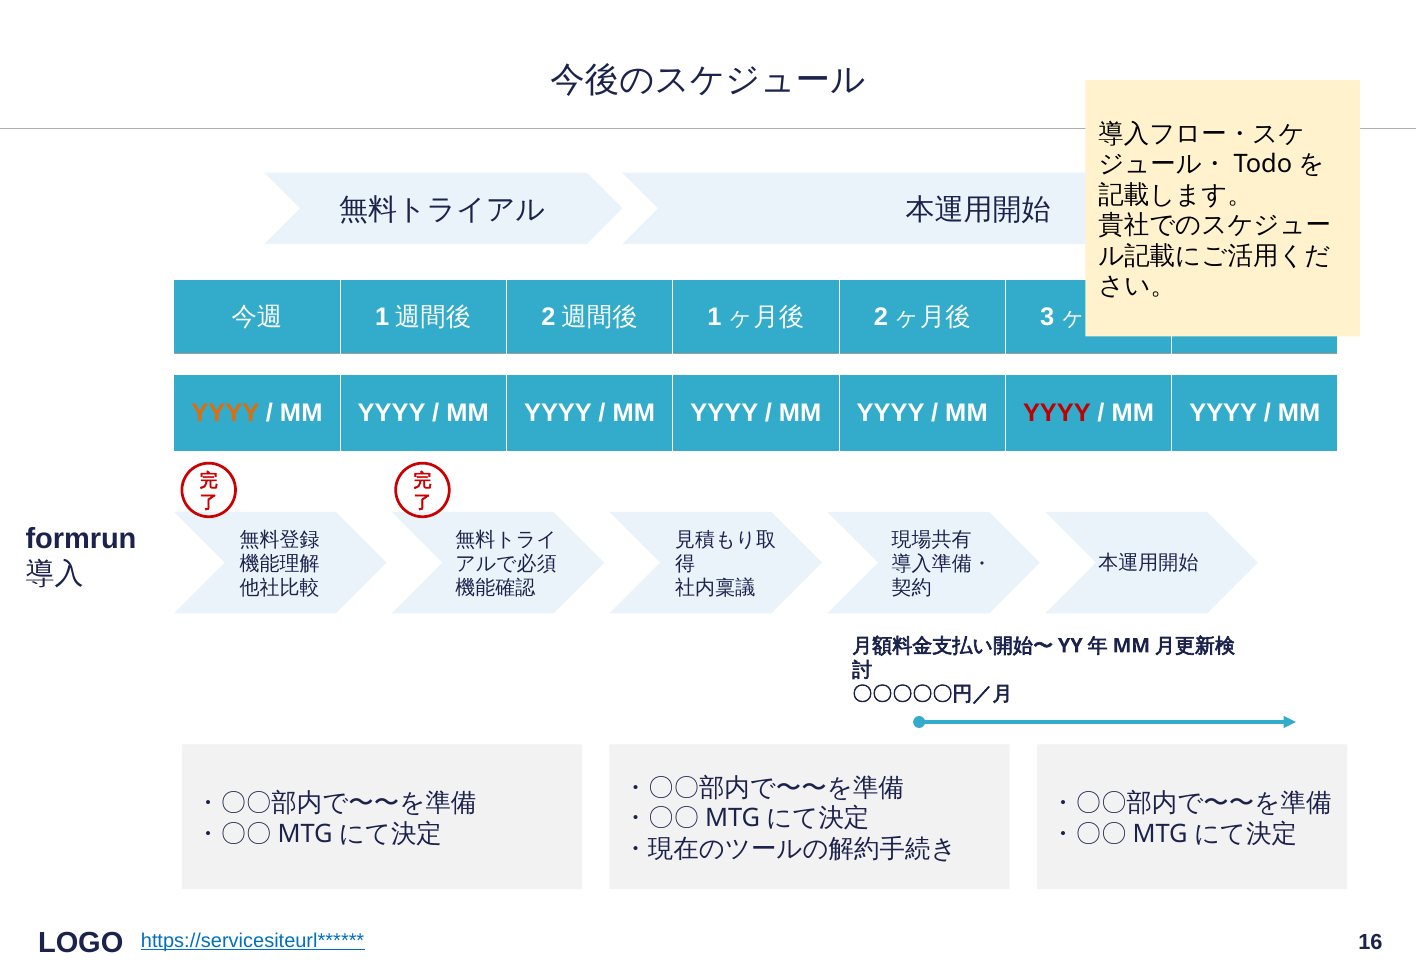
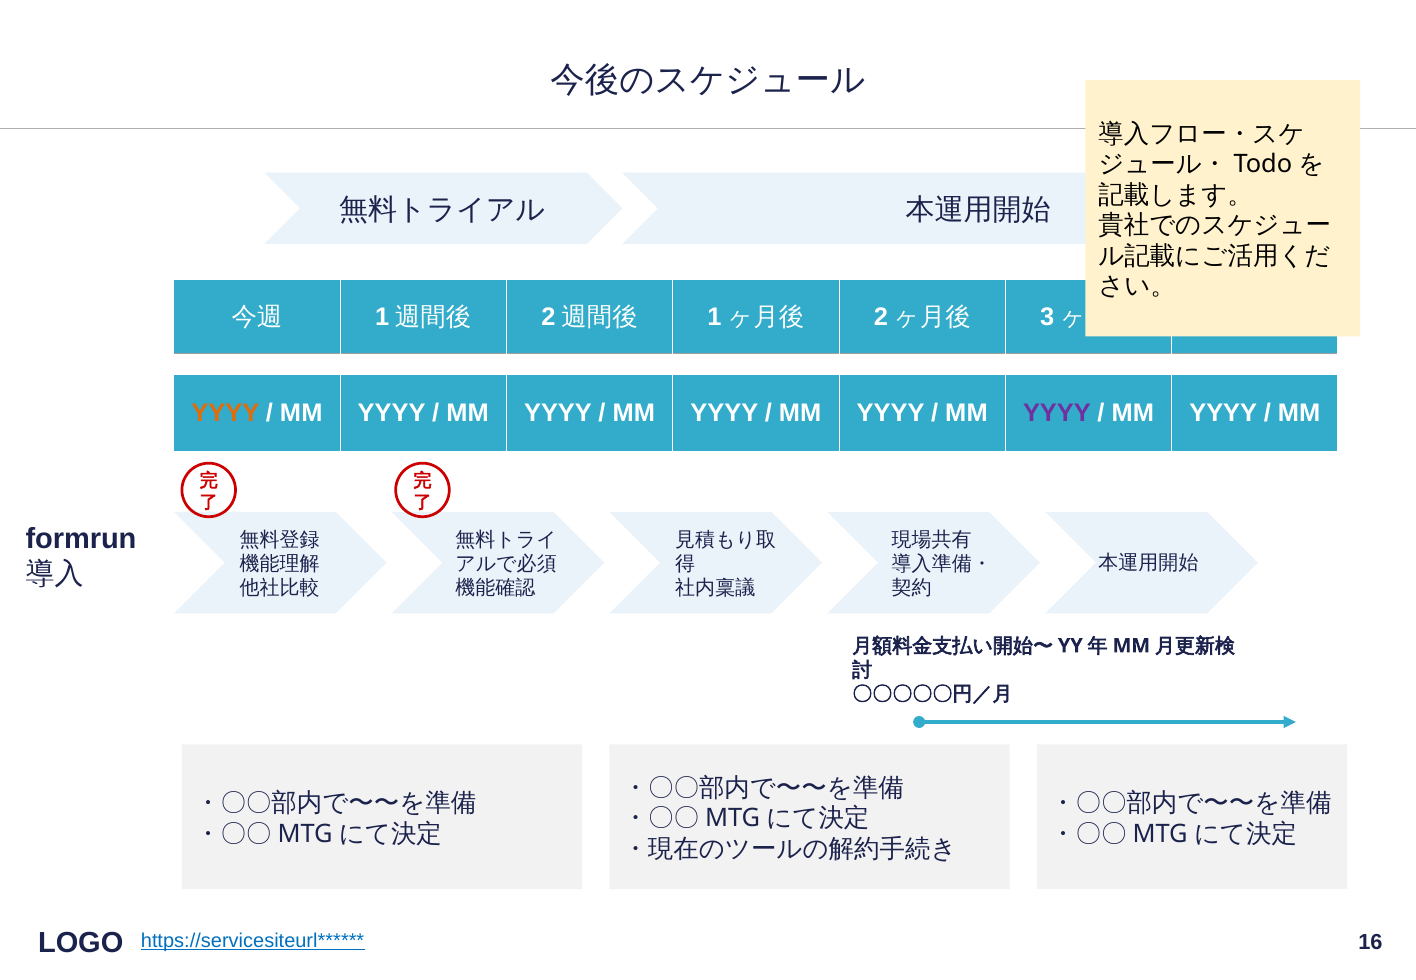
YYYY at (1057, 413) colour: red -> purple
